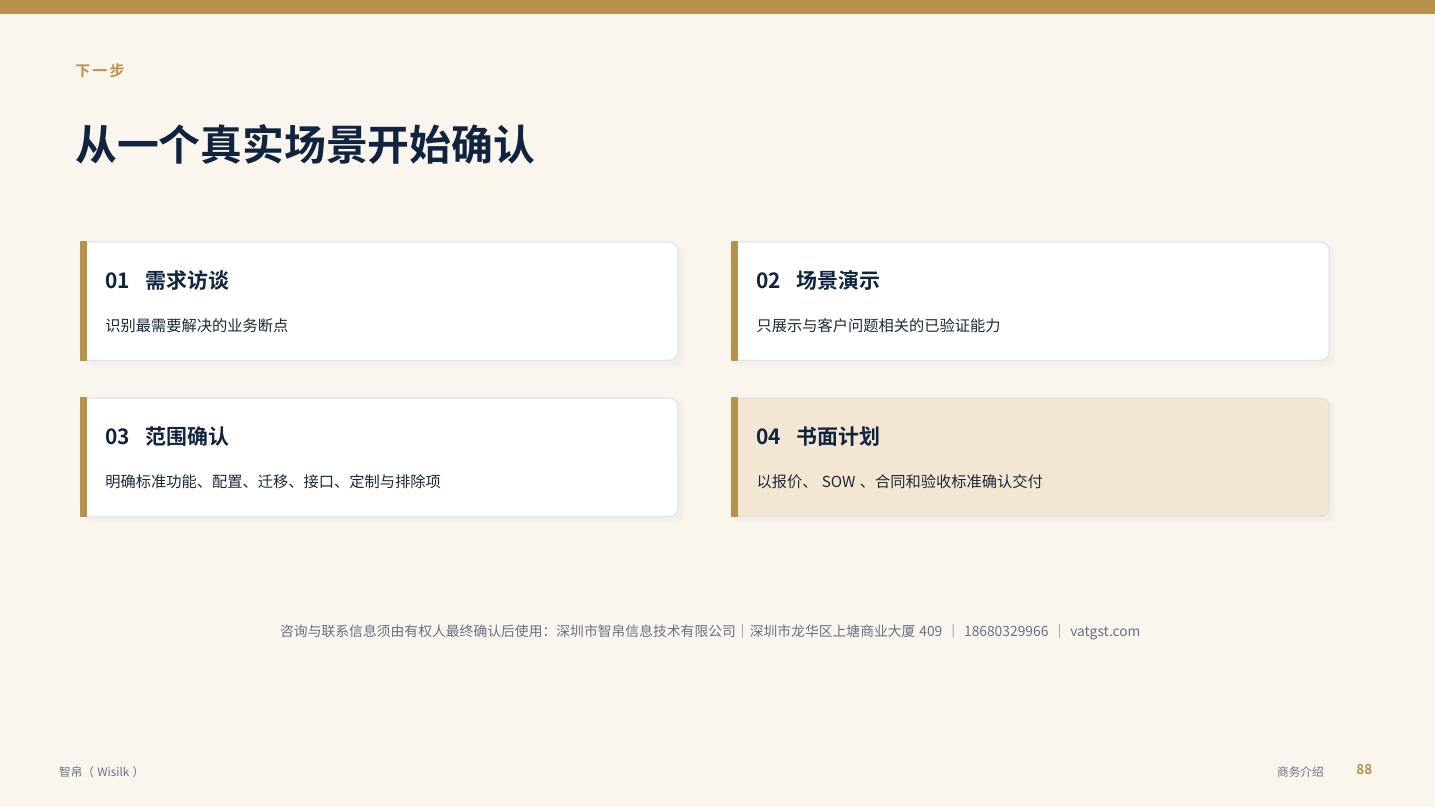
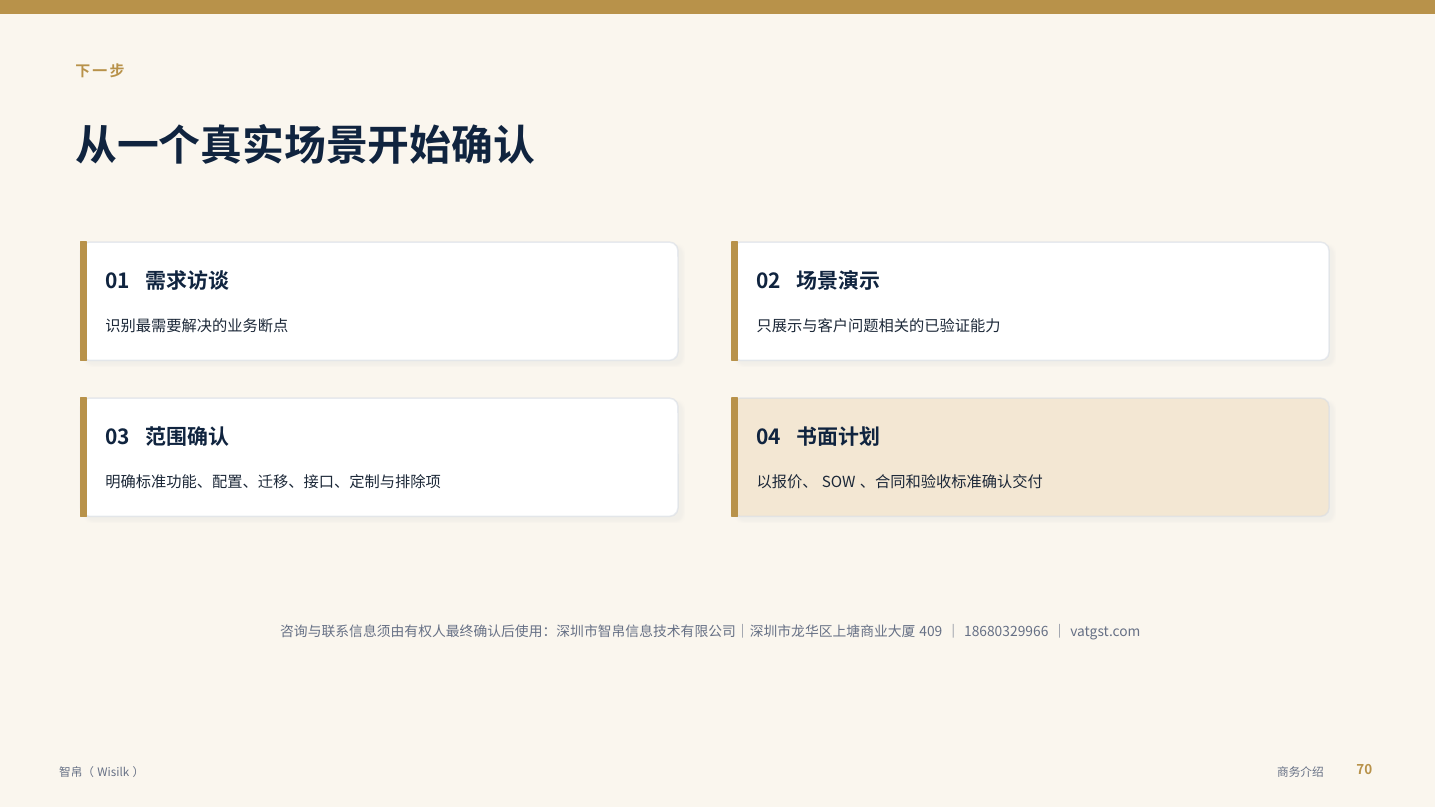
88: 88 -> 70
